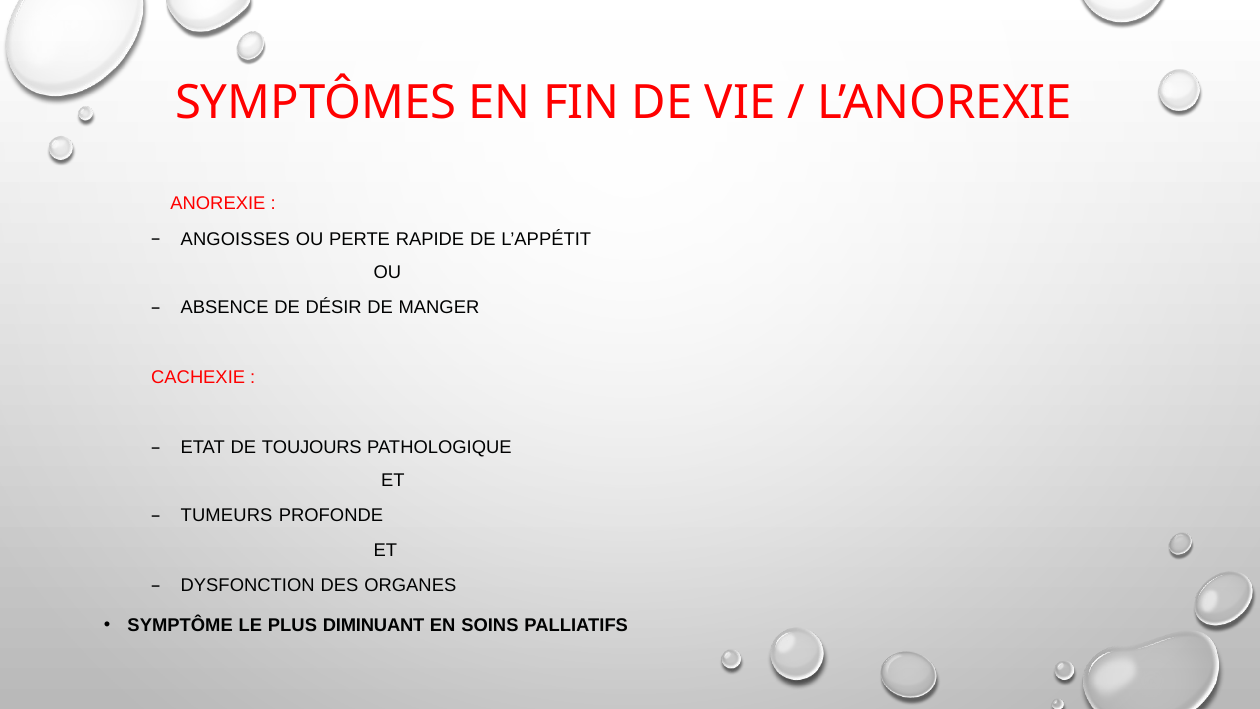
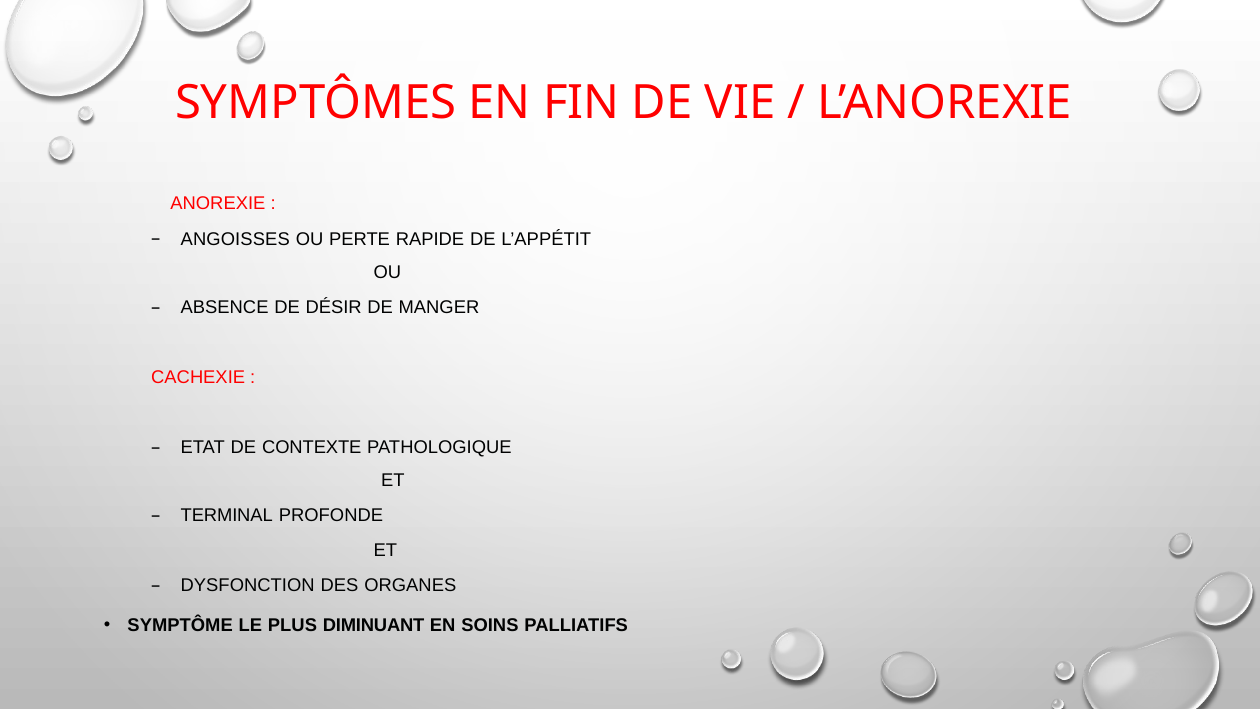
TOUJOURS: TOUJOURS -> CONTEXTE
TUMEURS: TUMEURS -> TERMINAL
